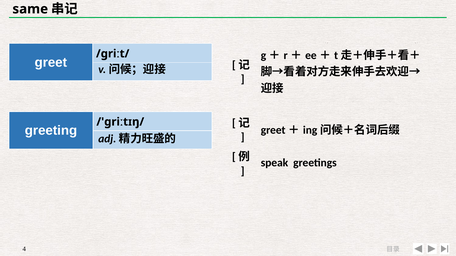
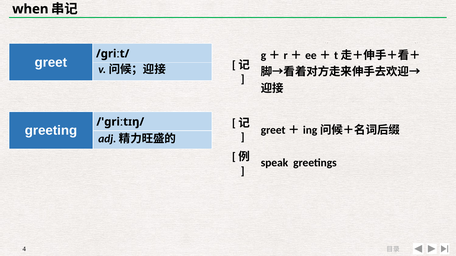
same: same -> when
